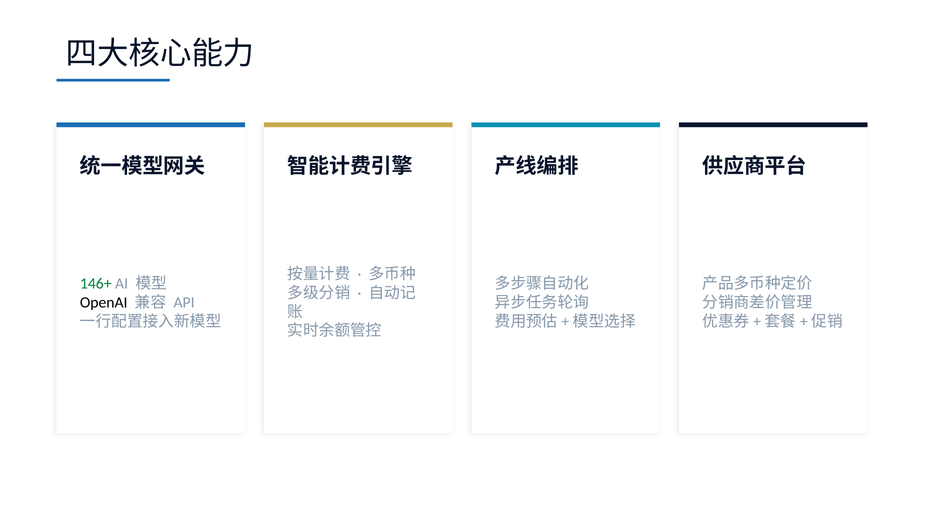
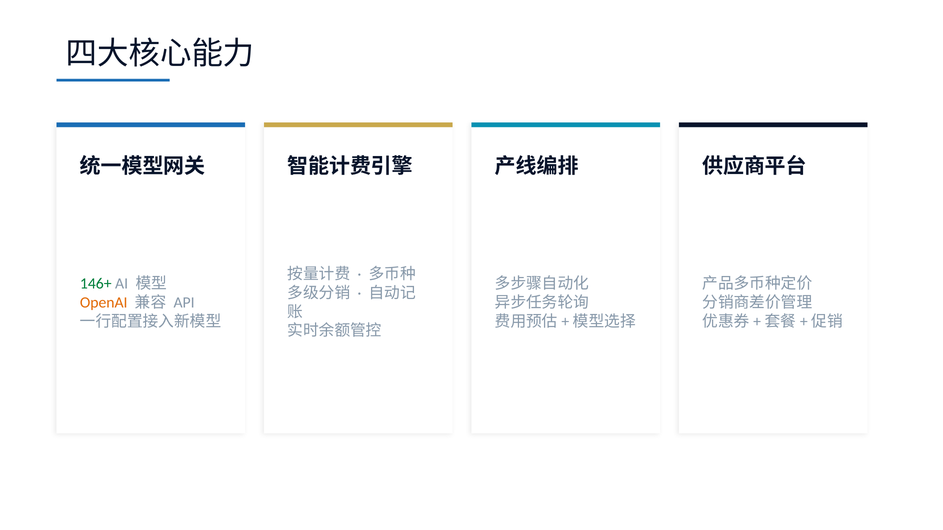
OpenAI colour: black -> orange
